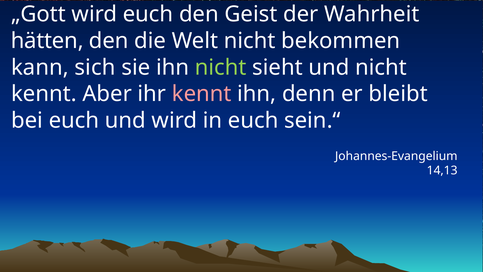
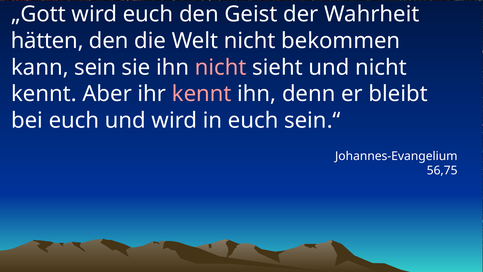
sich: sich -> sein
nicht at (221, 67) colour: light green -> pink
14,13: 14,13 -> 56,75
